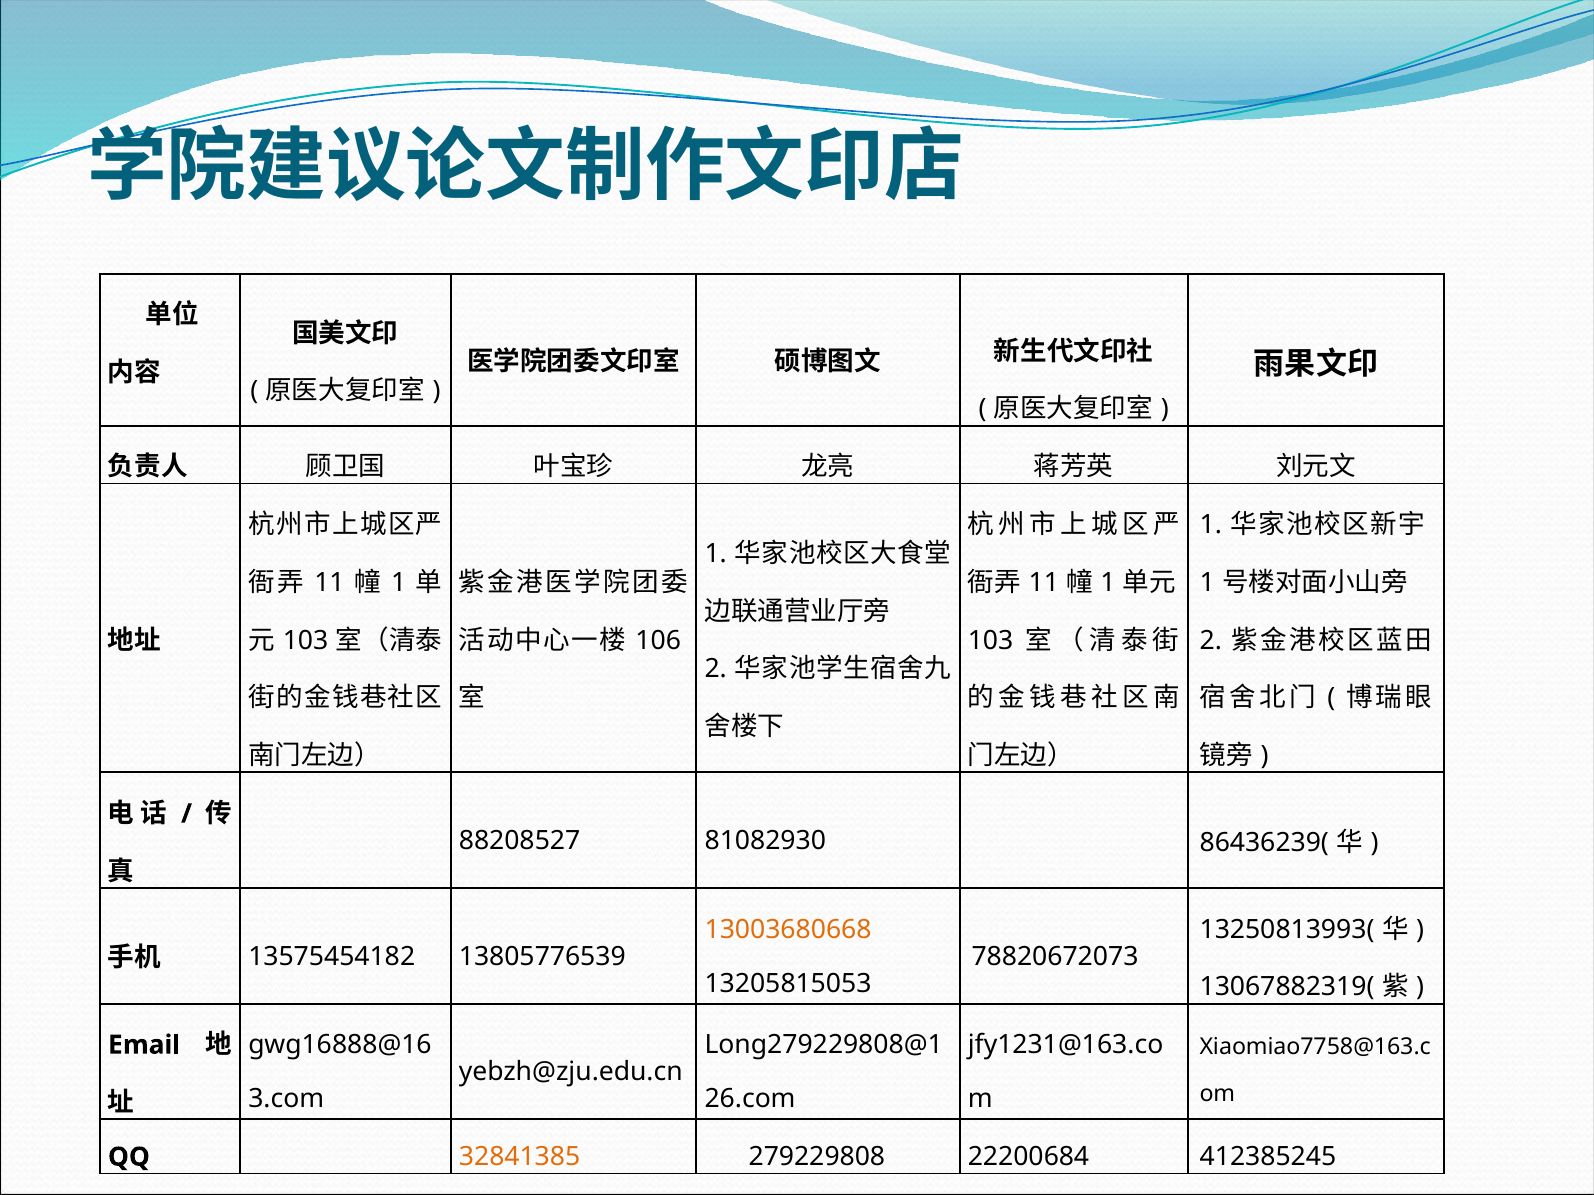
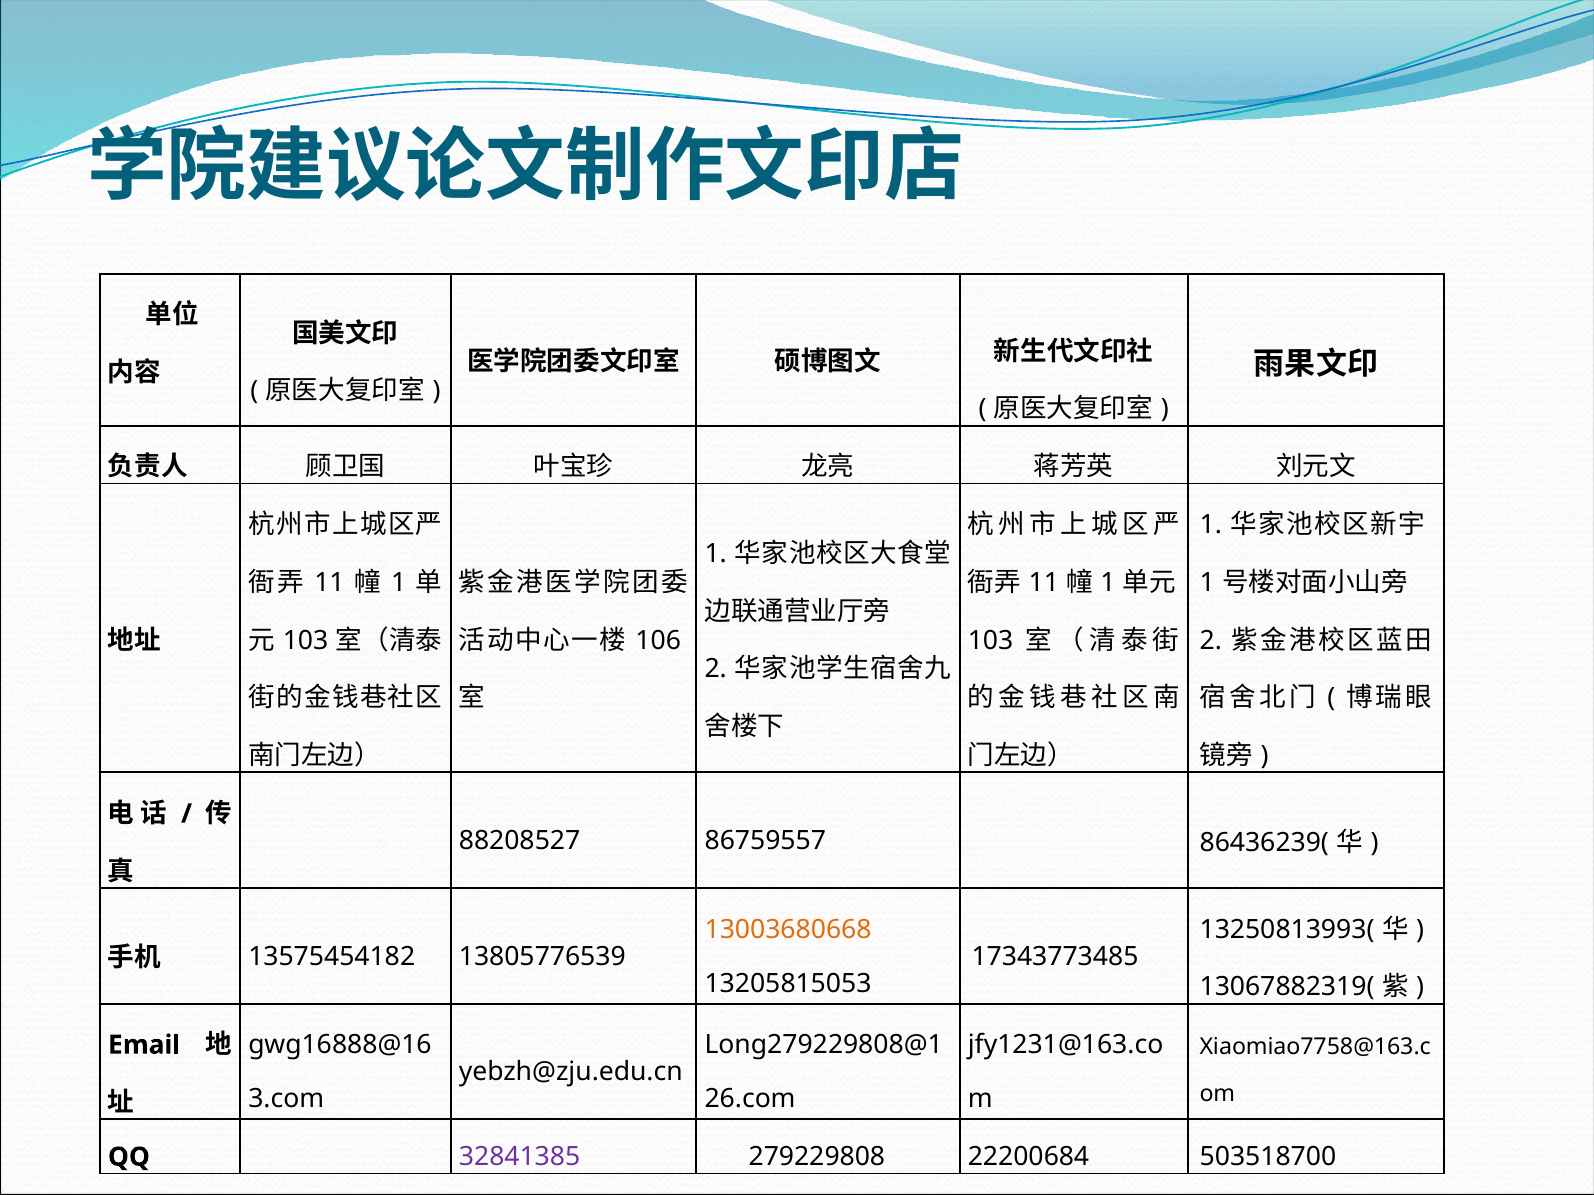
81082930: 81082930 -> 86759557
78820672073: 78820672073 -> 17343773485
32841385 colour: orange -> purple
412385245: 412385245 -> 503518700
